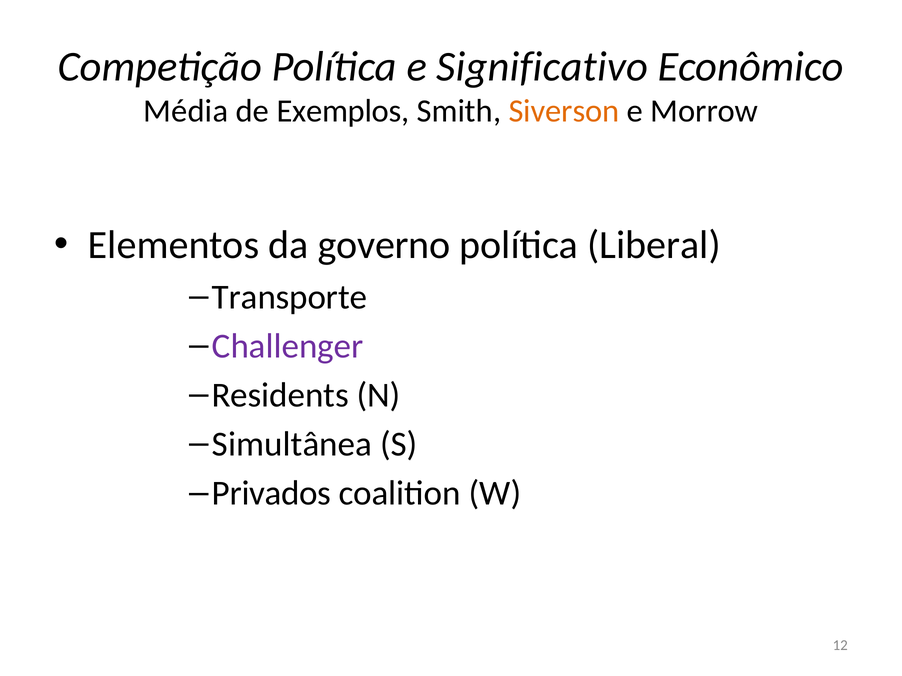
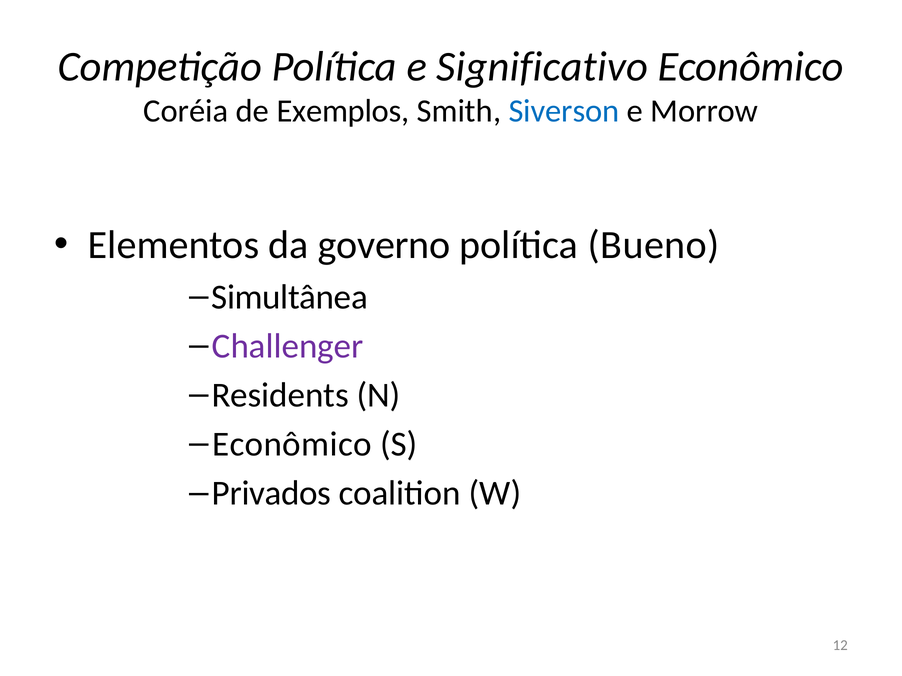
Média: Média -> Coréia
Siverson colour: orange -> blue
Liberal: Liberal -> Bueno
Transporte: Transporte -> Simultânea
Simultânea at (292, 445): Simultânea -> Econômico
